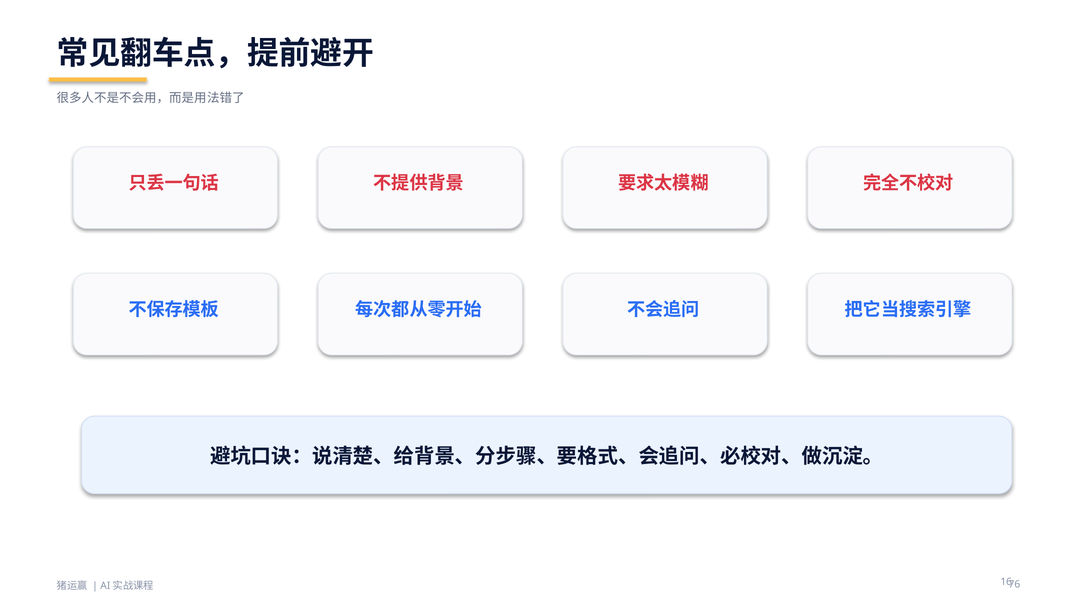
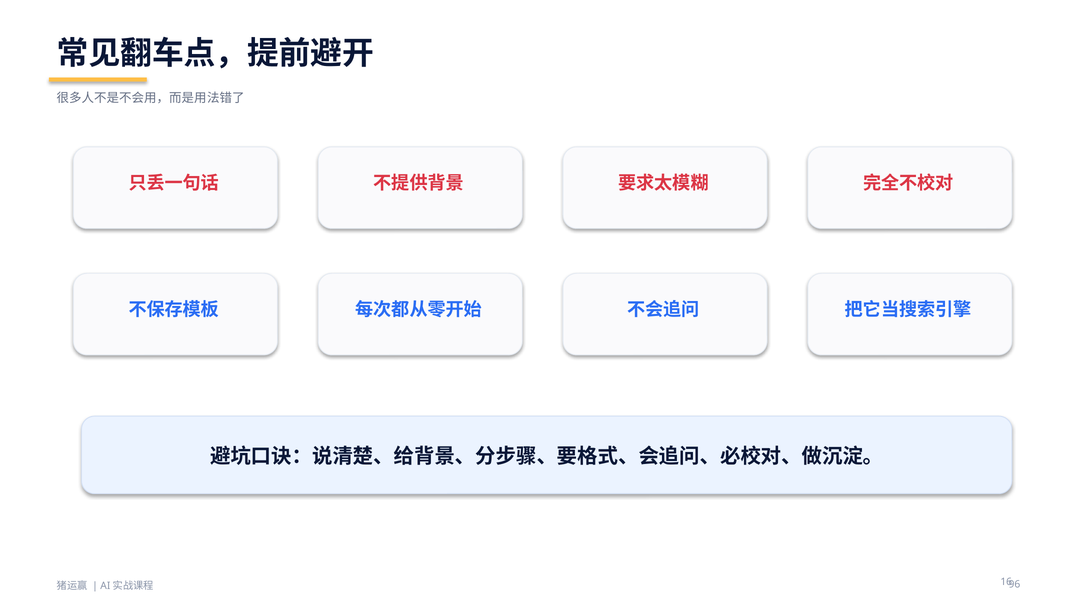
76: 76 -> 96
